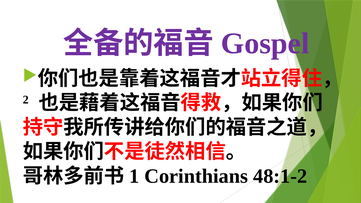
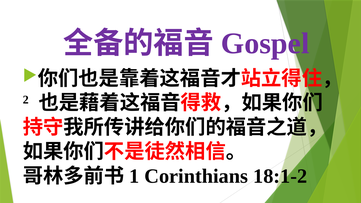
48:1-2: 48:1-2 -> 18:1-2
